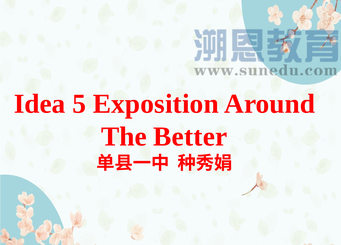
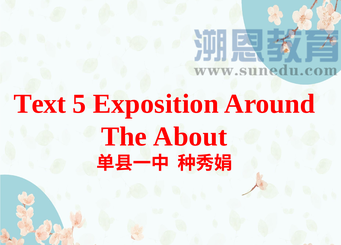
Idea: Idea -> Text
Better: Better -> About
